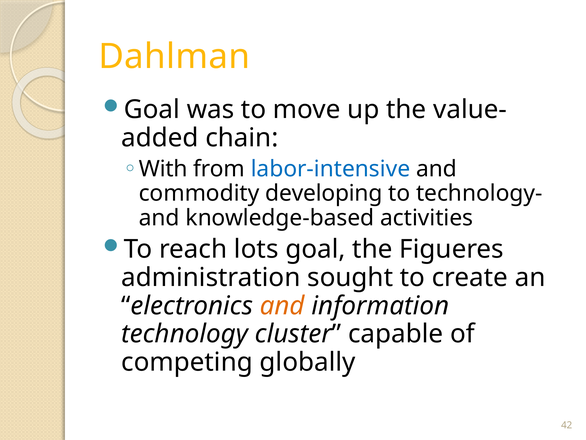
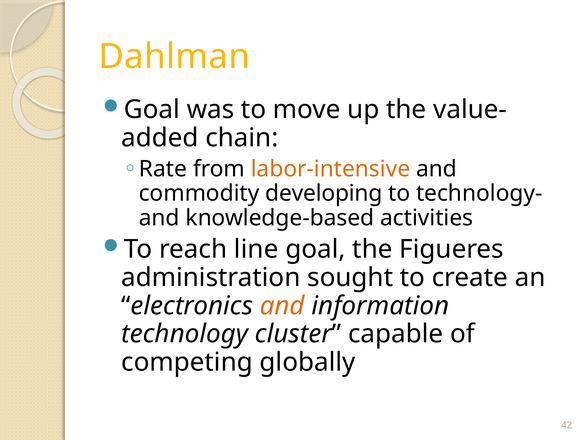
With: With -> Rate
labor-intensive colour: blue -> orange
lots: lots -> line
